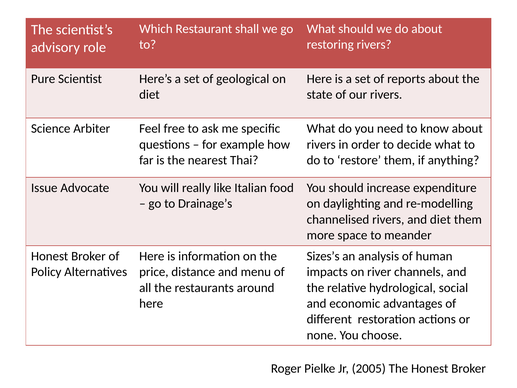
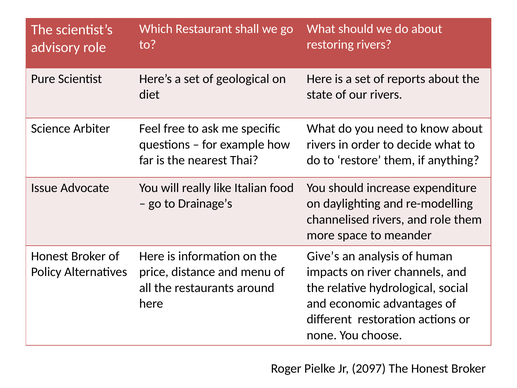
and diet: diet -> role
Sizes’s: Sizes’s -> Give’s
2005: 2005 -> 2097
